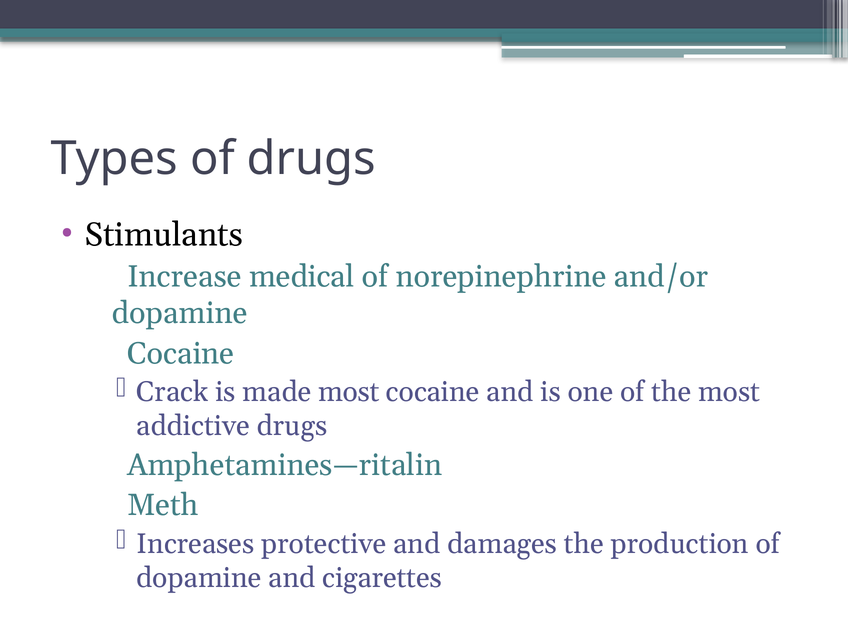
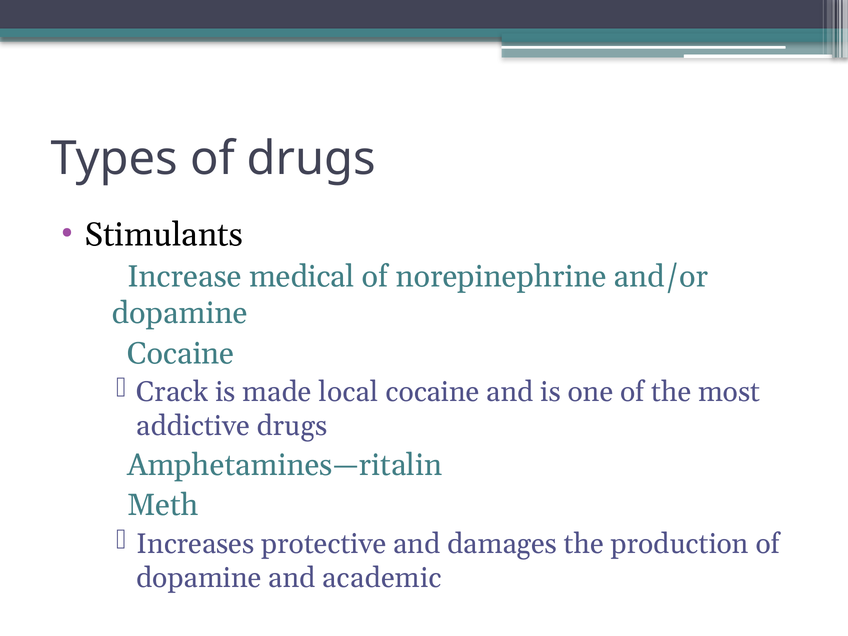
made most: most -> local
cigarettes: cigarettes -> academic
